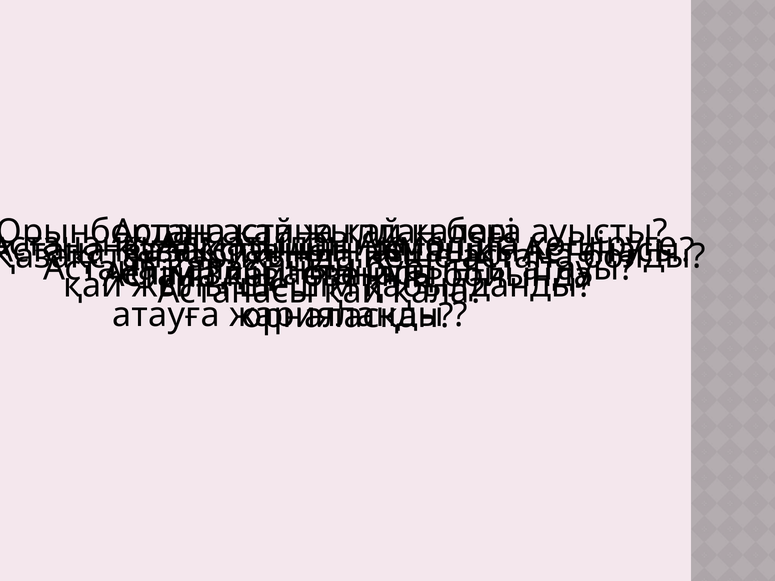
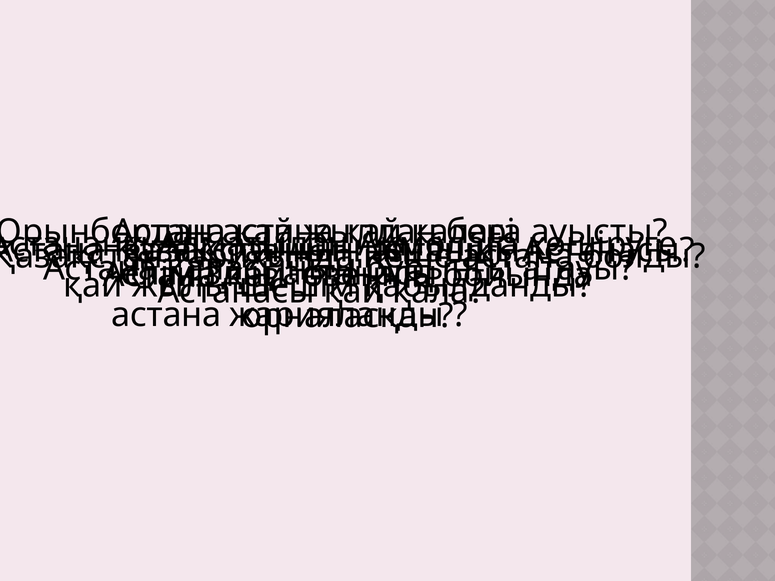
атауға at (166, 315): атауға -> астана
